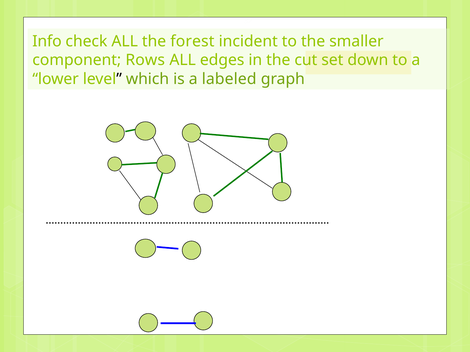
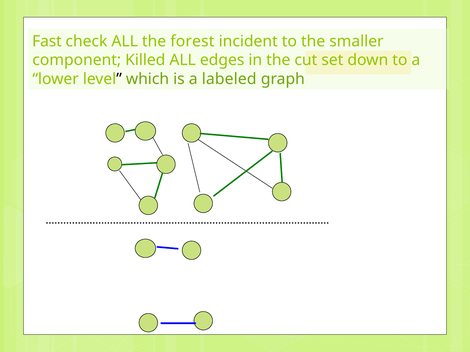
Info: Info -> Fast
Rows: Rows -> Killed
